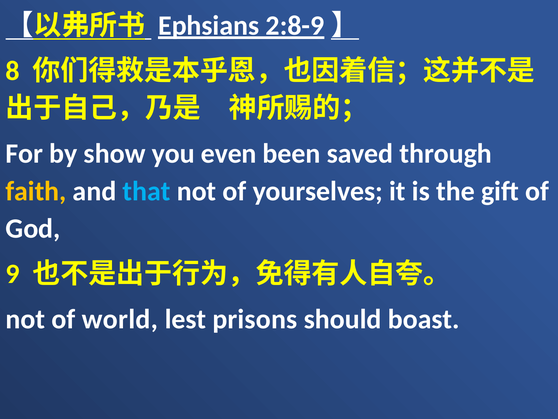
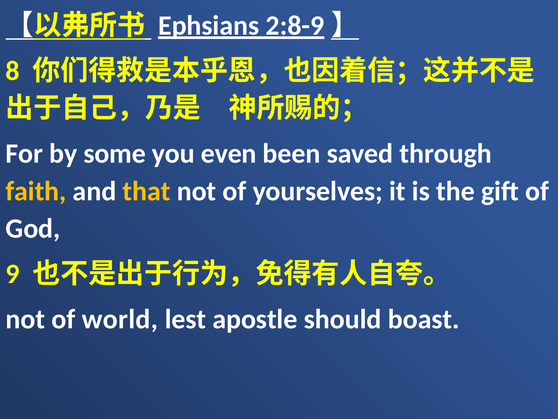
show: show -> some
that colour: light blue -> yellow
prisons: prisons -> apostle
